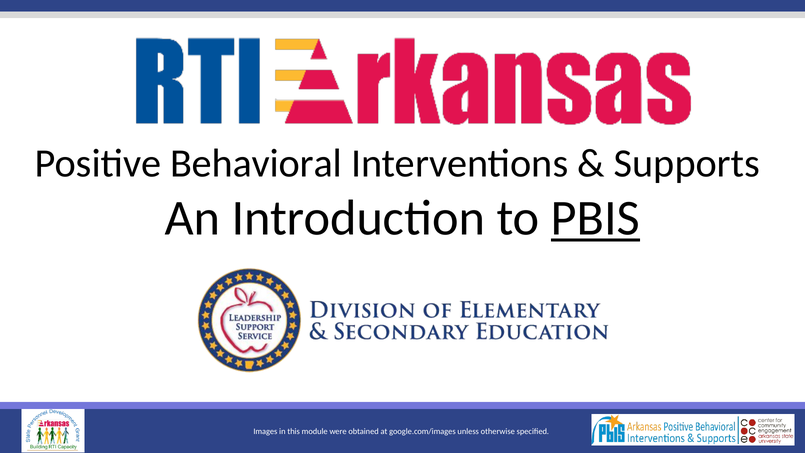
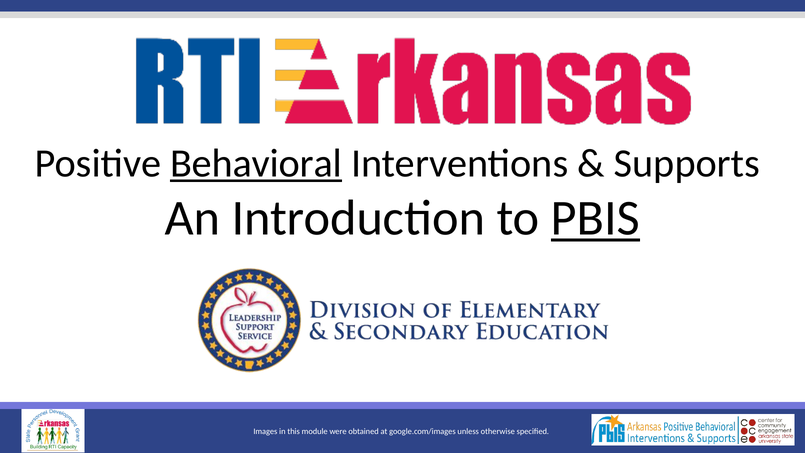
Behavioral underline: none -> present
